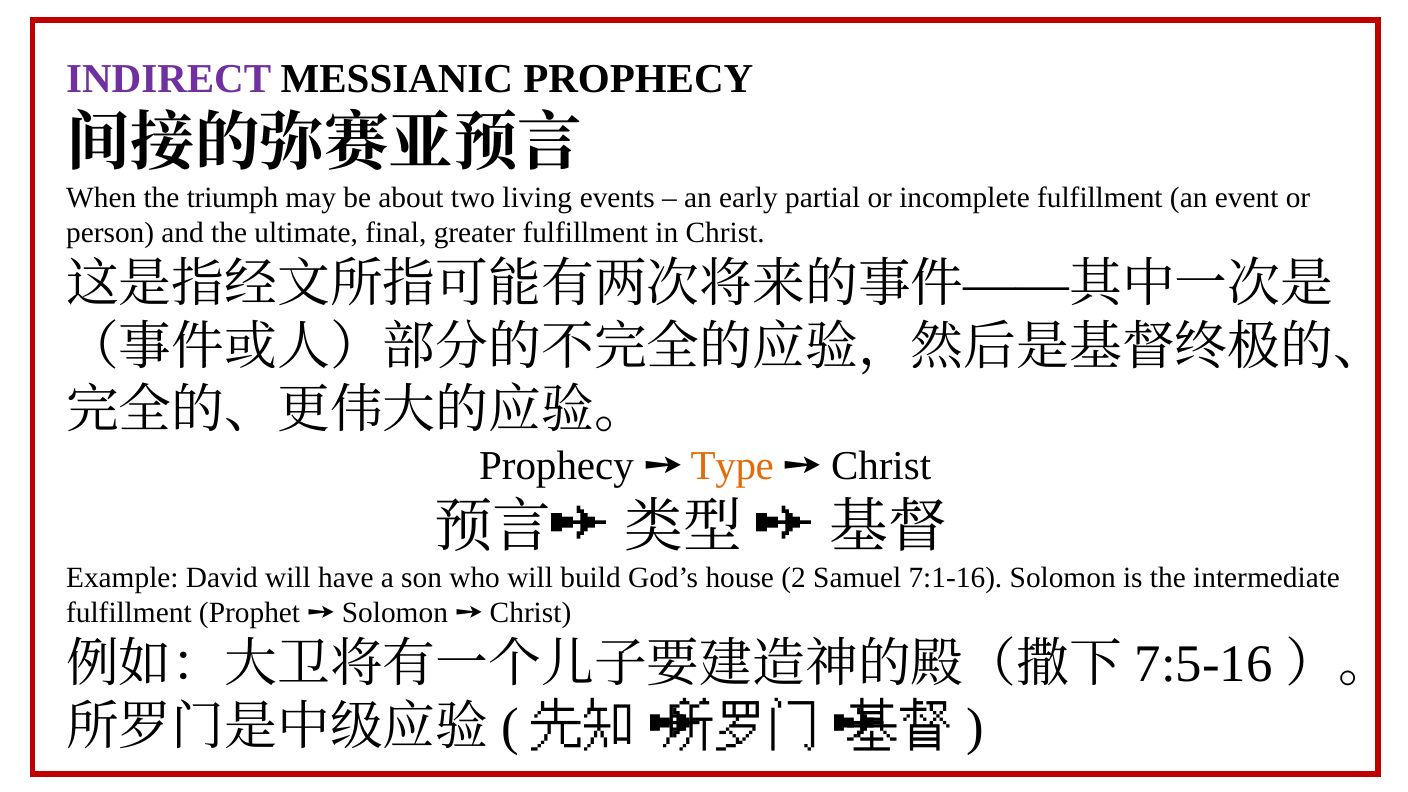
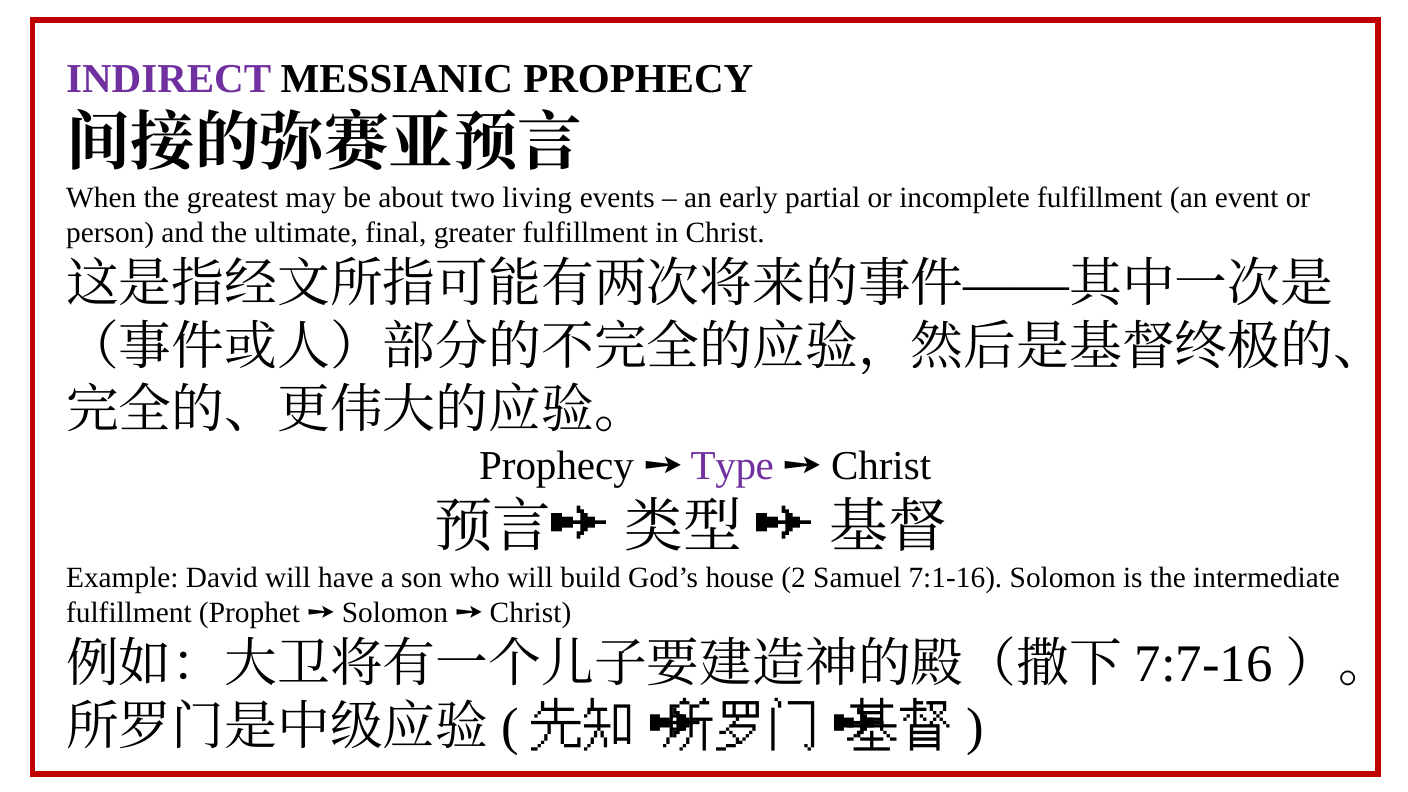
triumph: triumph -> greatest
Type colour: orange -> purple
7:5-16: 7:5-16 -> 7:7-16
